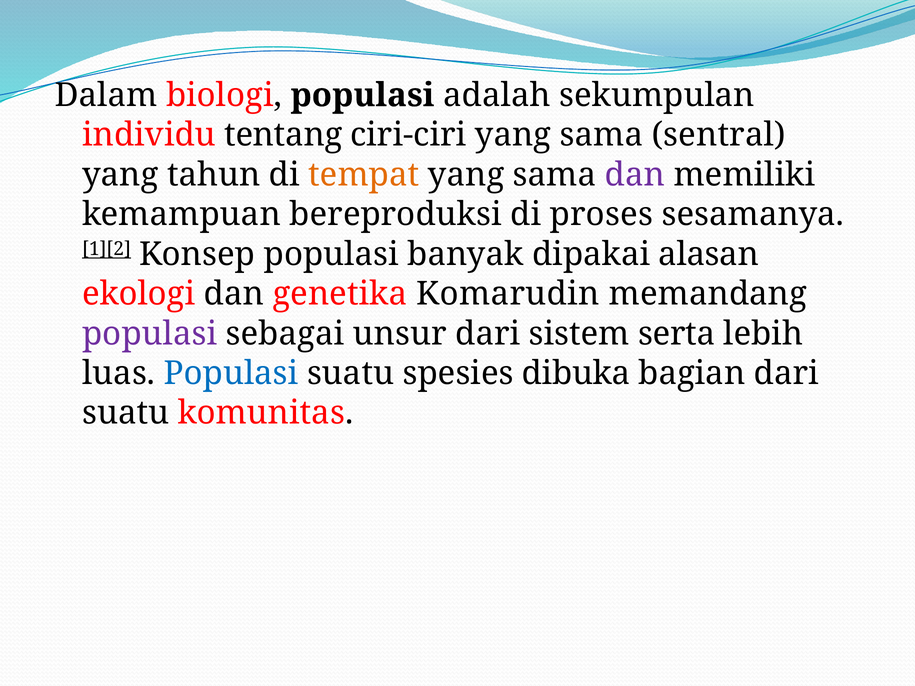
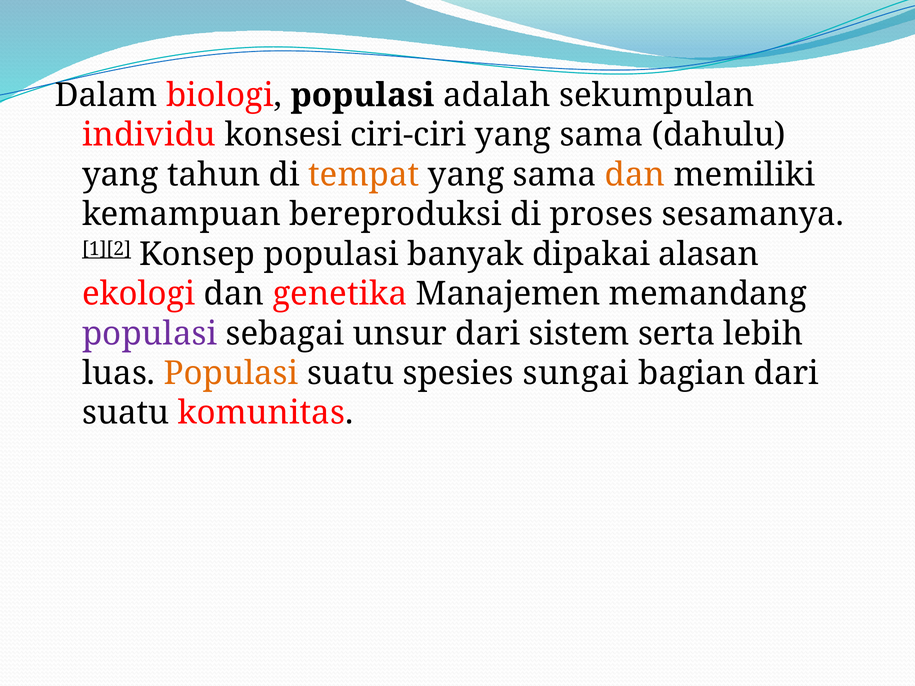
tentang: tentang -> konsesi
sentral: sentral -> dahulu
dan at (635, 175) colour: purple -> orange
Komarudin: Komarudin -> Manajemen
Populasi at (231, 373) colour: blue -> orange
dibuka: dibuka -> sungai
